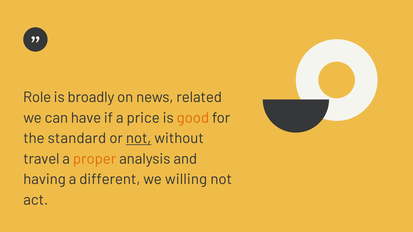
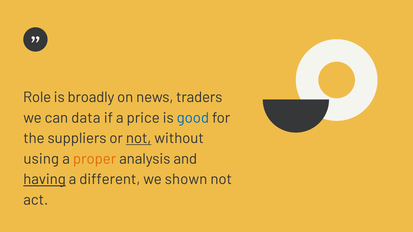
related: related -> traders
have: have -> data
good colour: orange -> blue
standard: standard -> suppliers
travel: travel -> using
having underline: none -> present
willing: willing -> shown
